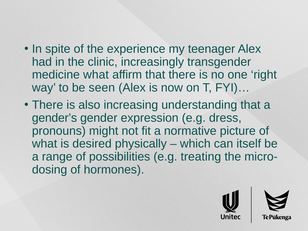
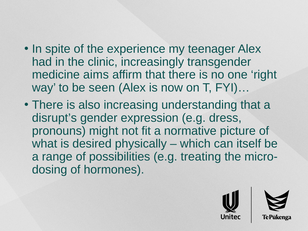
medicine what: what -> aims
gender’s: gender’s -> disrupt’s
